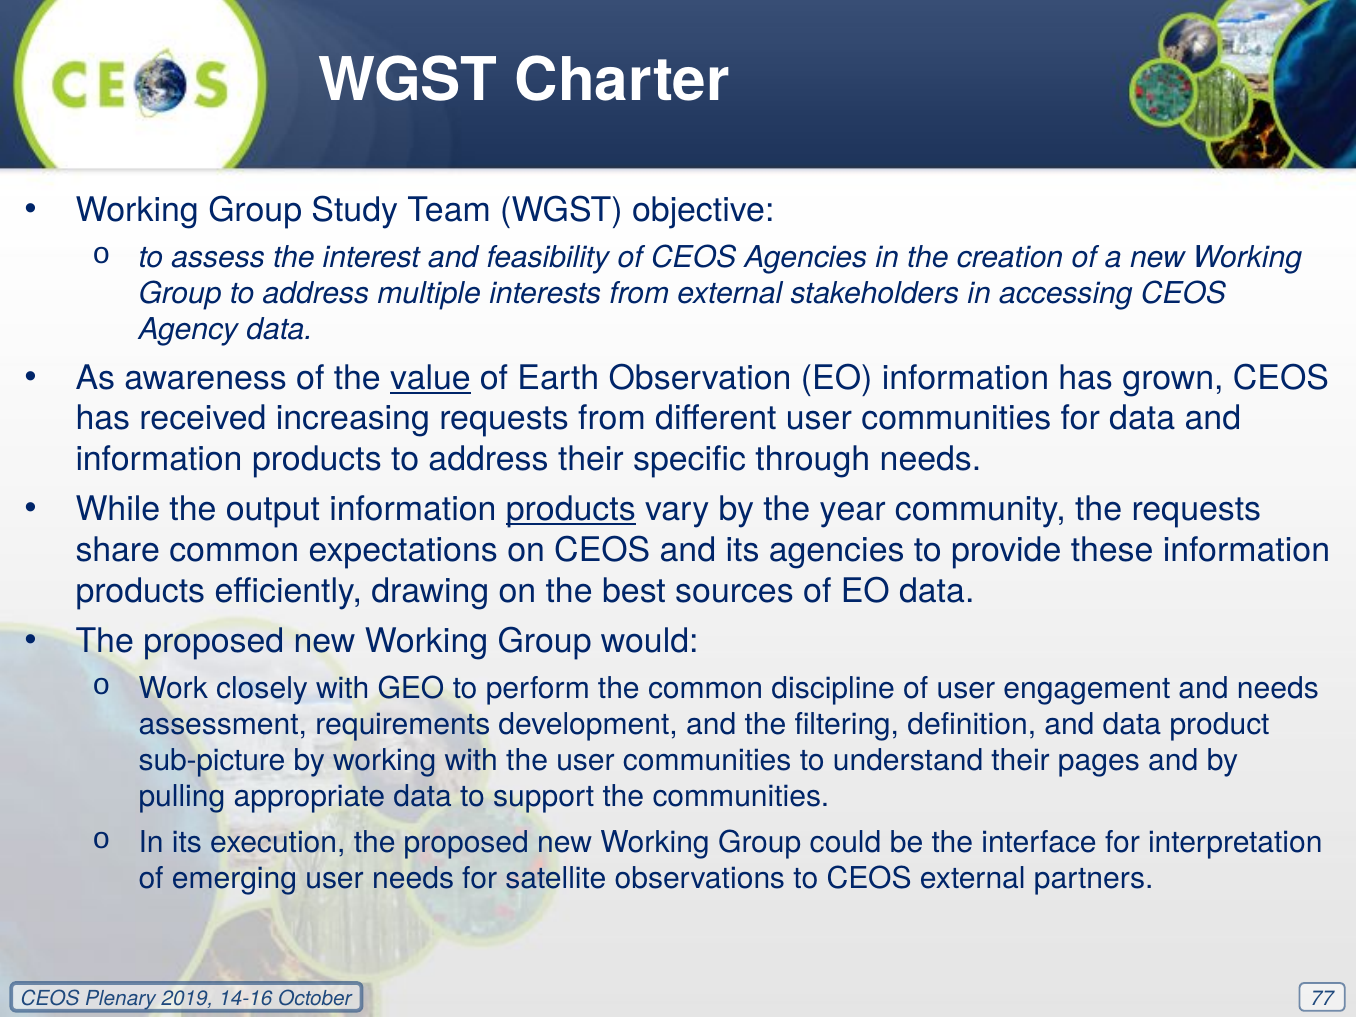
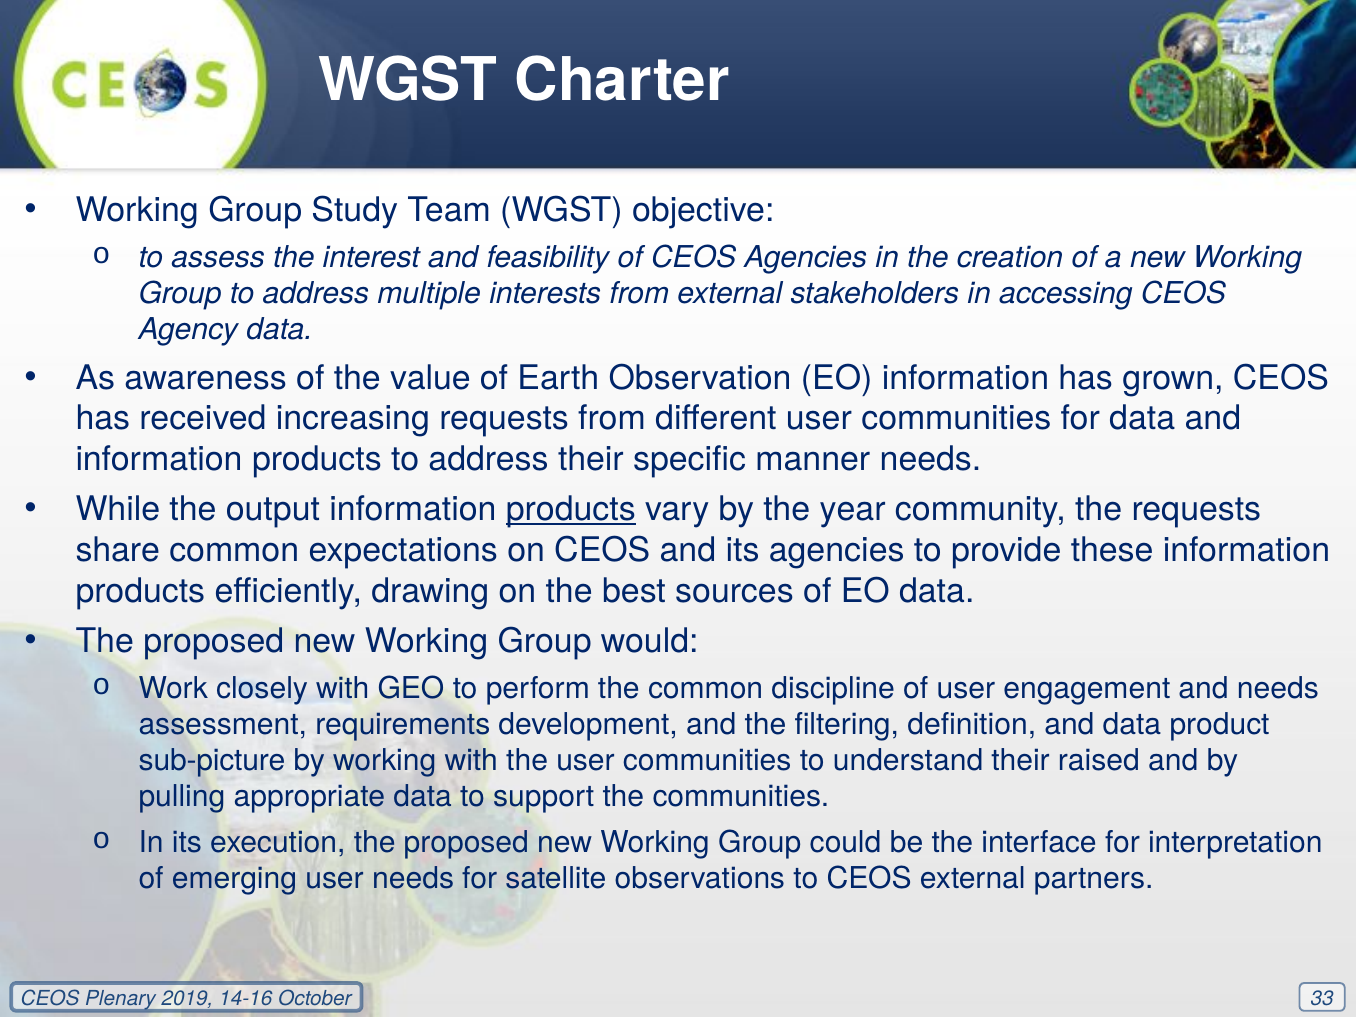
value underline: present -> none
through: through -> manner
pages: pages -> raised
77: 77 -> 33
